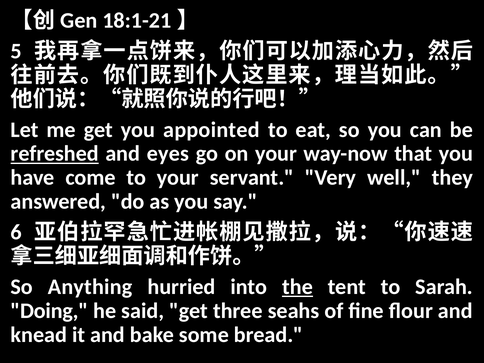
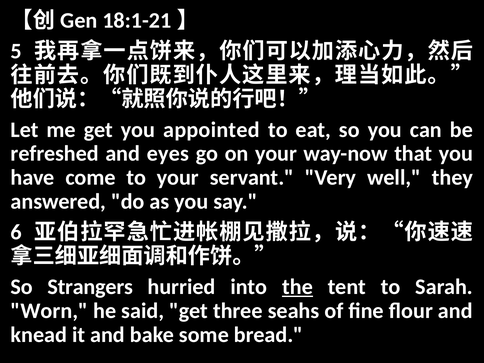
refreshed underline: present -> none
Anything: Anything -> Strangers
Doing: Doing -> Worn
